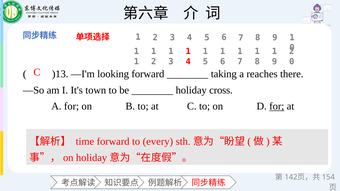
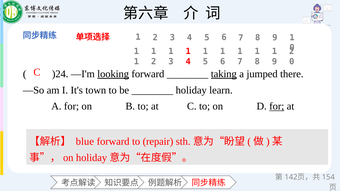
)13: )13 -> )24
looking underline: none -> present
taking underline: none -> present
reaches: reaches -> jumped
cross: cross -> learn
time: time -> blue
every: every -> repair
